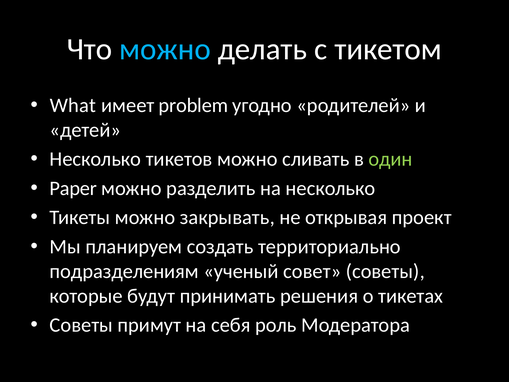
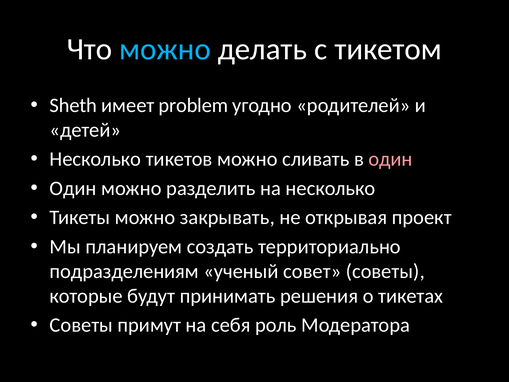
What: What -> Sheth
один at (391, 159) colour: light green -> pink
Paper at (73, 188): Paper -> Один
